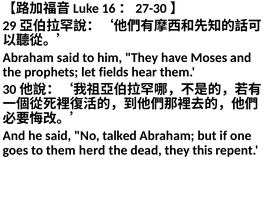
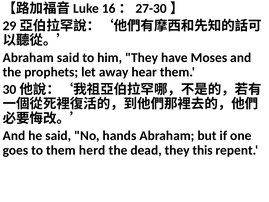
fields: fields -> away
talked: talked -> hands
